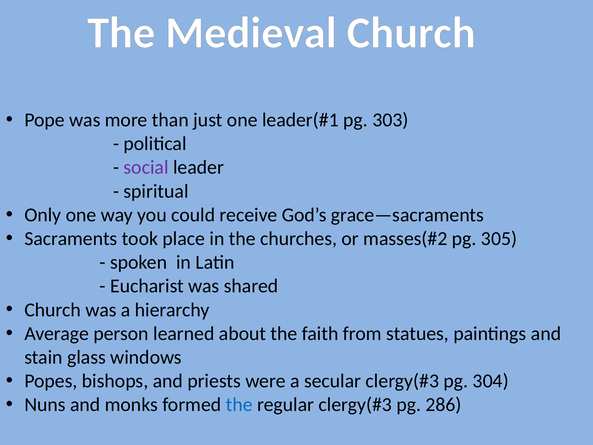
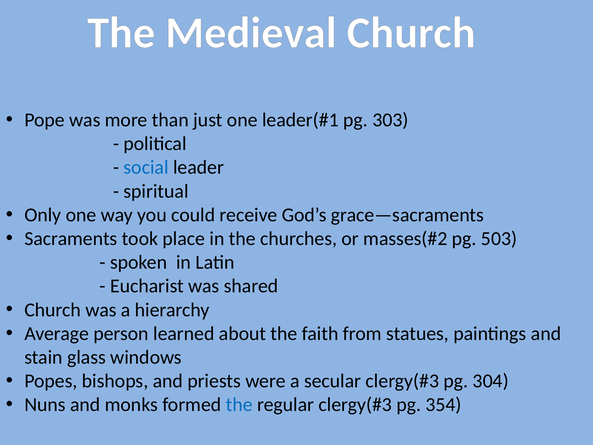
social colour: purple -> blue
305: 305 -> 503
286: 286 -> 354
